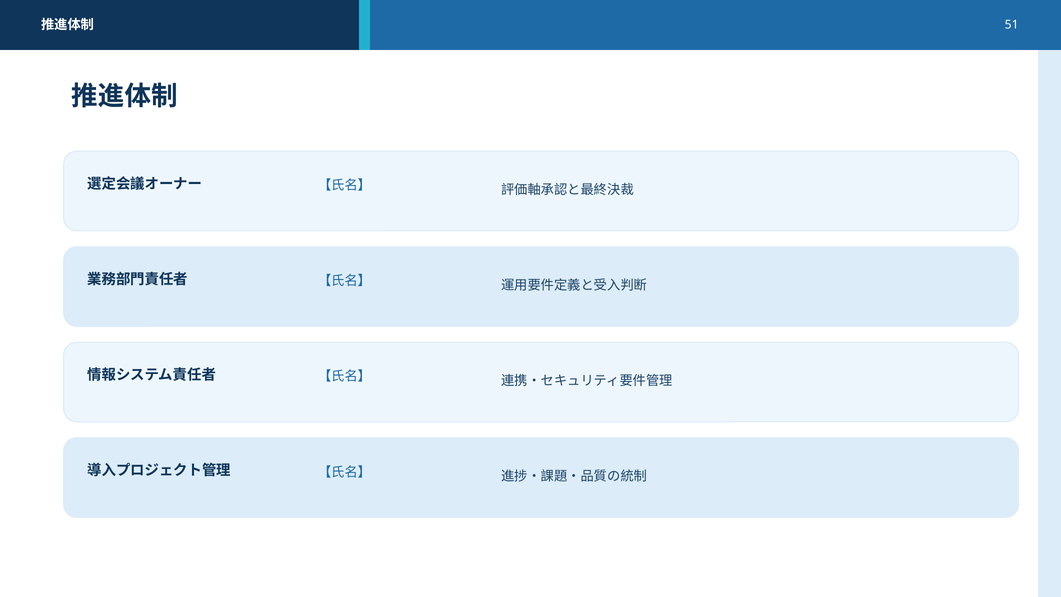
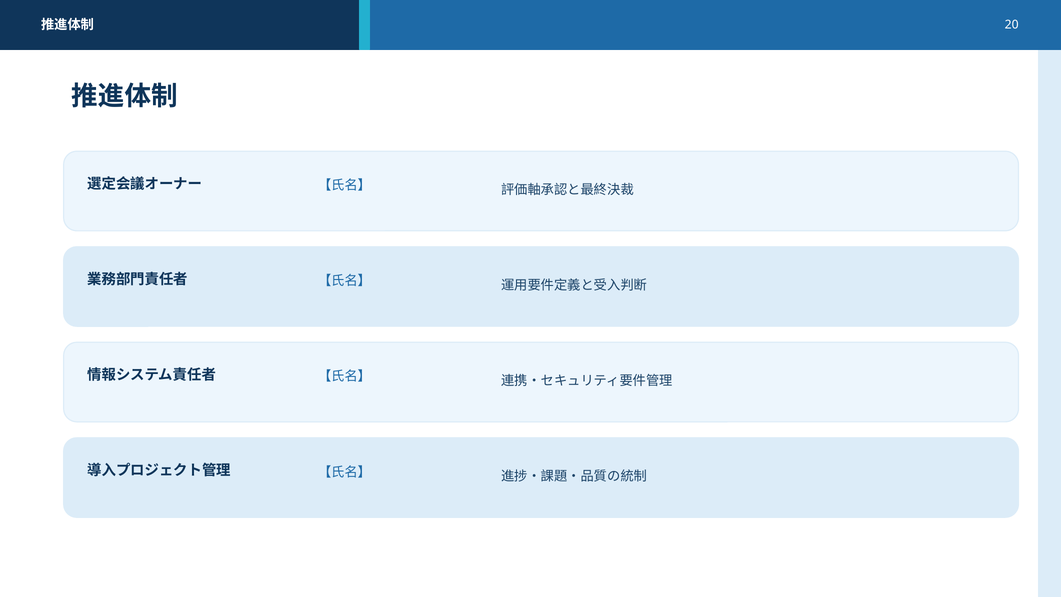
51: 51 -> 20
